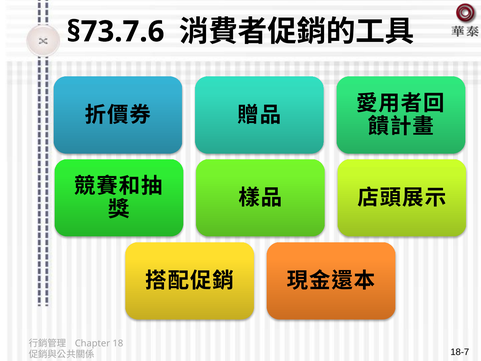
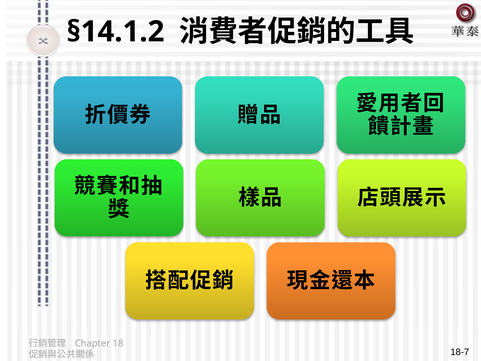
§73.7.6: §73.7.6 -> §14.1.2
